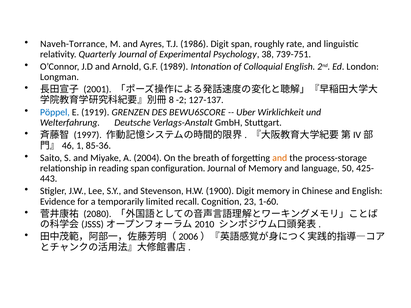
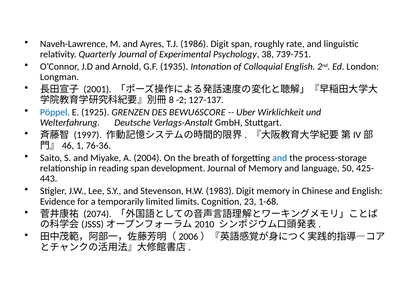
Naveh-Torrance: Naveh-Torrance -> Naveh-Lawrence
1989: 1989 -> 1935
1919: 1919 -> 1925
85-36: 85-36 -> 76-36
and at (280, 158) colour: orange -> blue
configuration: configuration -> development
1900: 1900 -> 1983
recall: recall -> limits
1-60: 1-60 -> 1-68
2080: 2080 -> 2074
